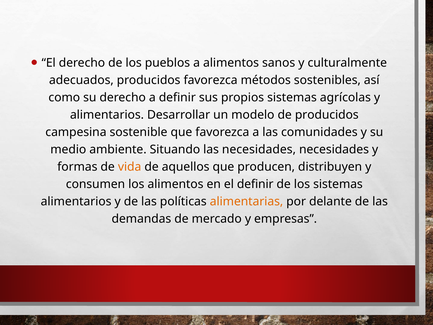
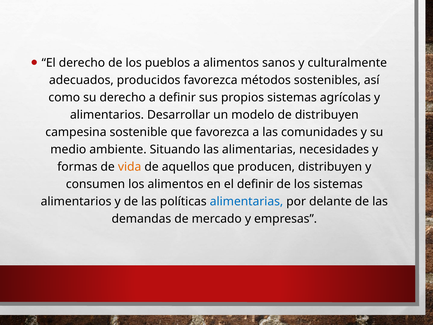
de producidos: producidos -> distribuyen
las necesidades: necesidades -> alimentarias
alimentarias at (246, 201) colour: orange -> blue
